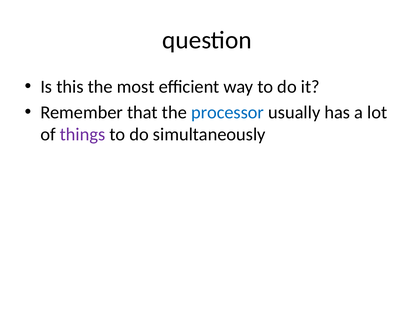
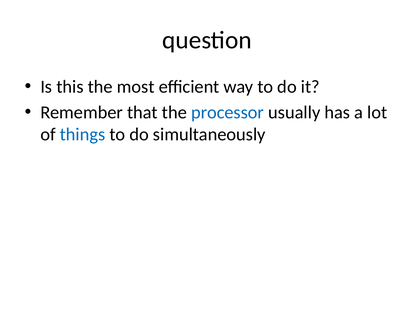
things colour: purple -> blue
